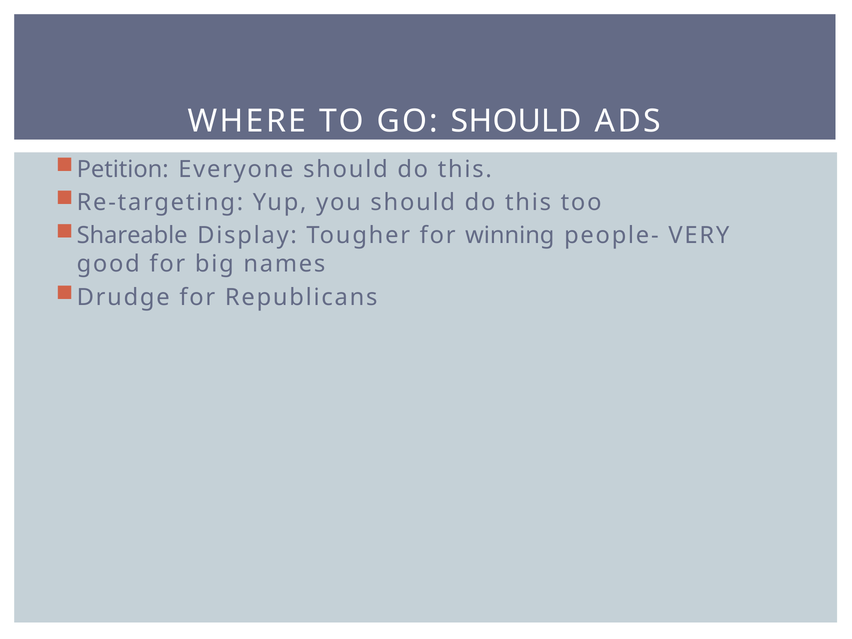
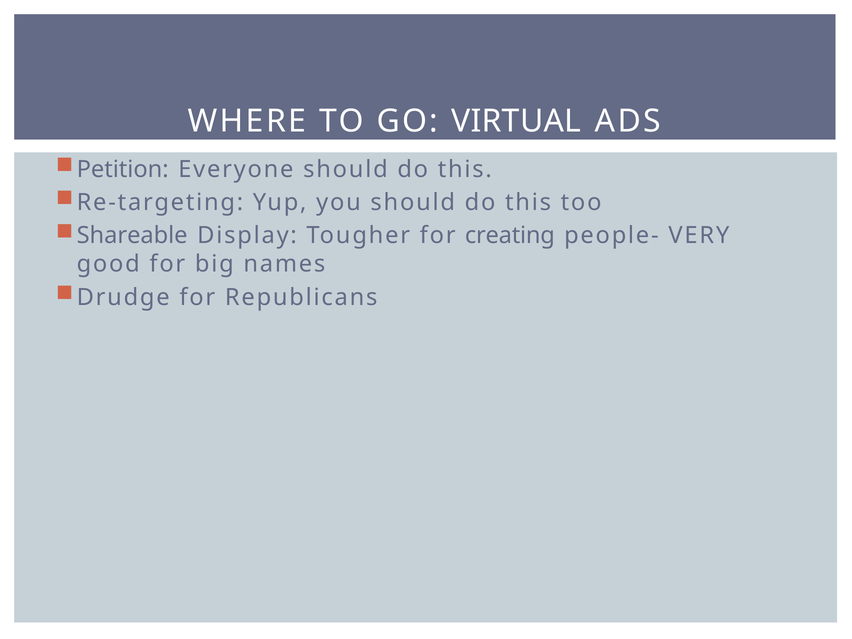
GO SHOULD: SHOULD -> VIRTUAL
winning: winning -> creating
